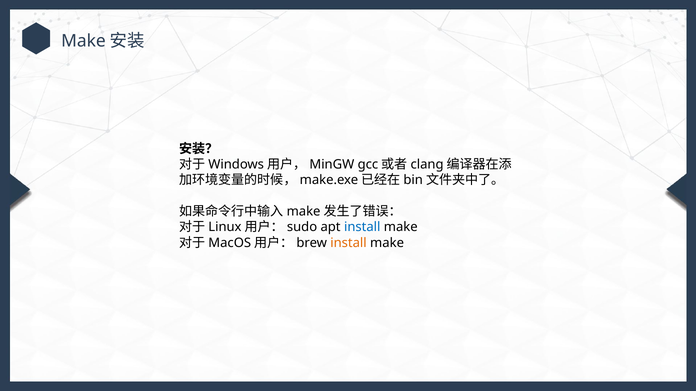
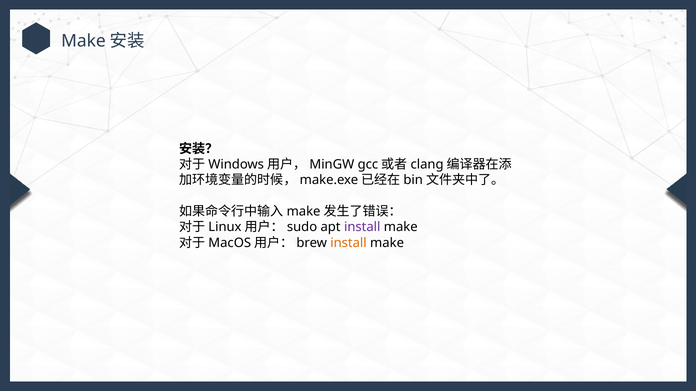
install at (362, 227) colour: blue -> purple
